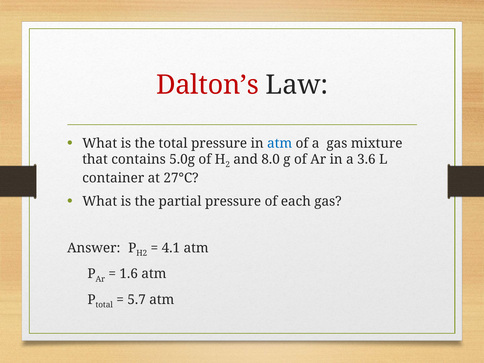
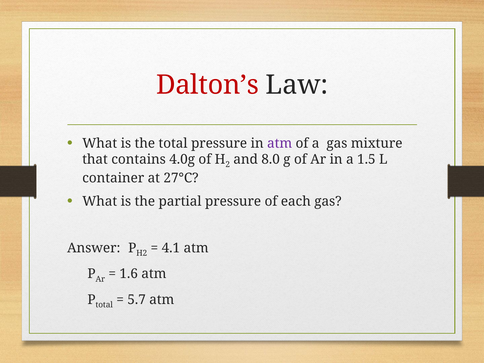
atm at (280, 143) colour: blue -> purple
5.0g: 5.0g -> 4.0g
3.6: 3.6 -> 1.5
